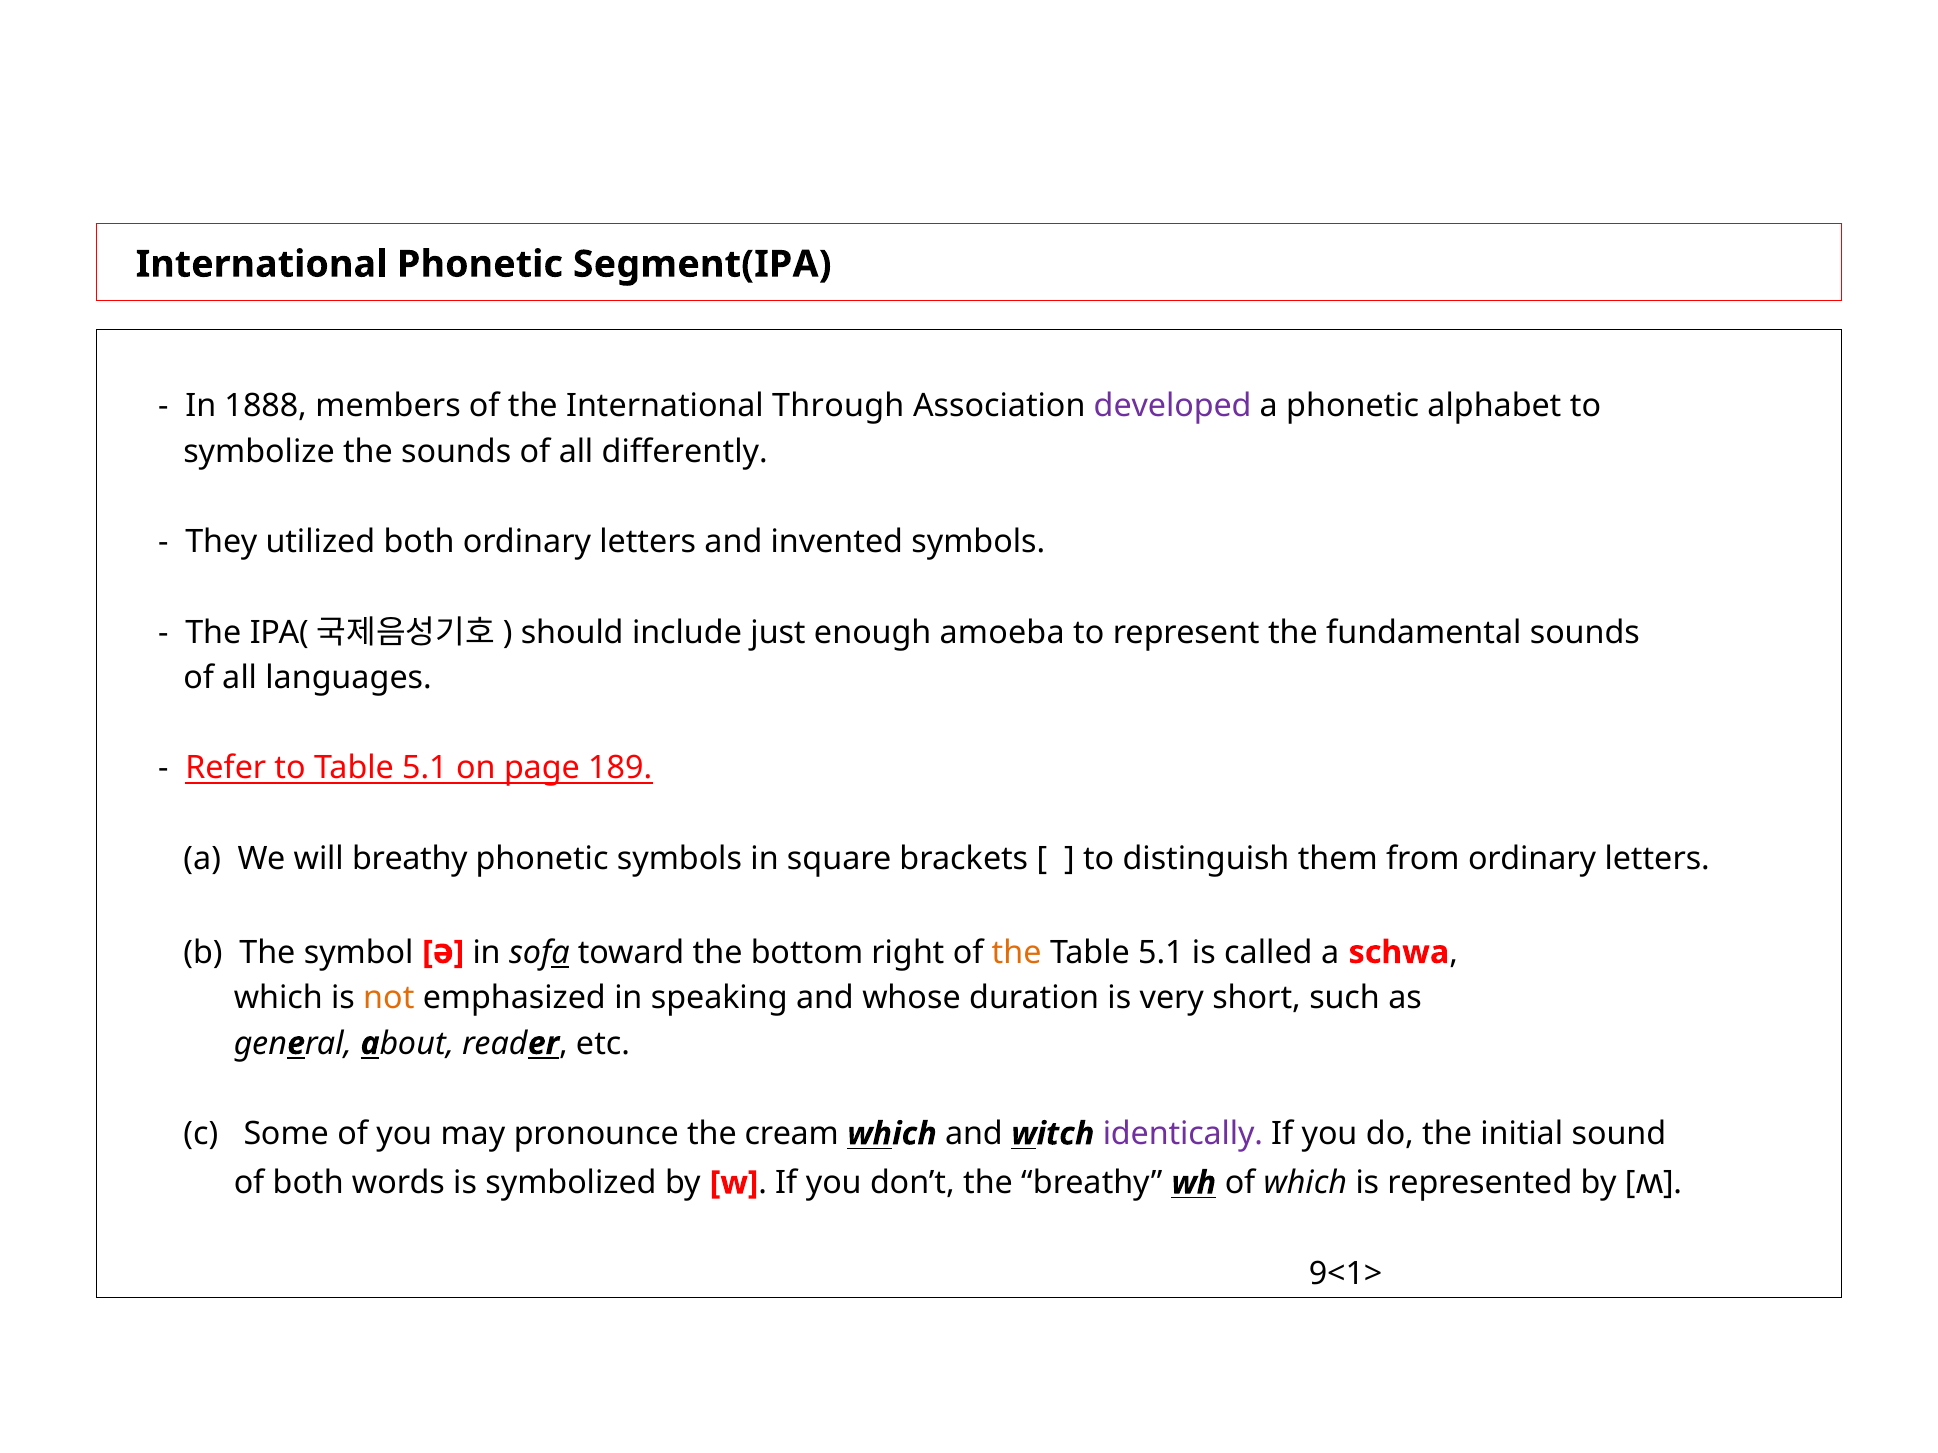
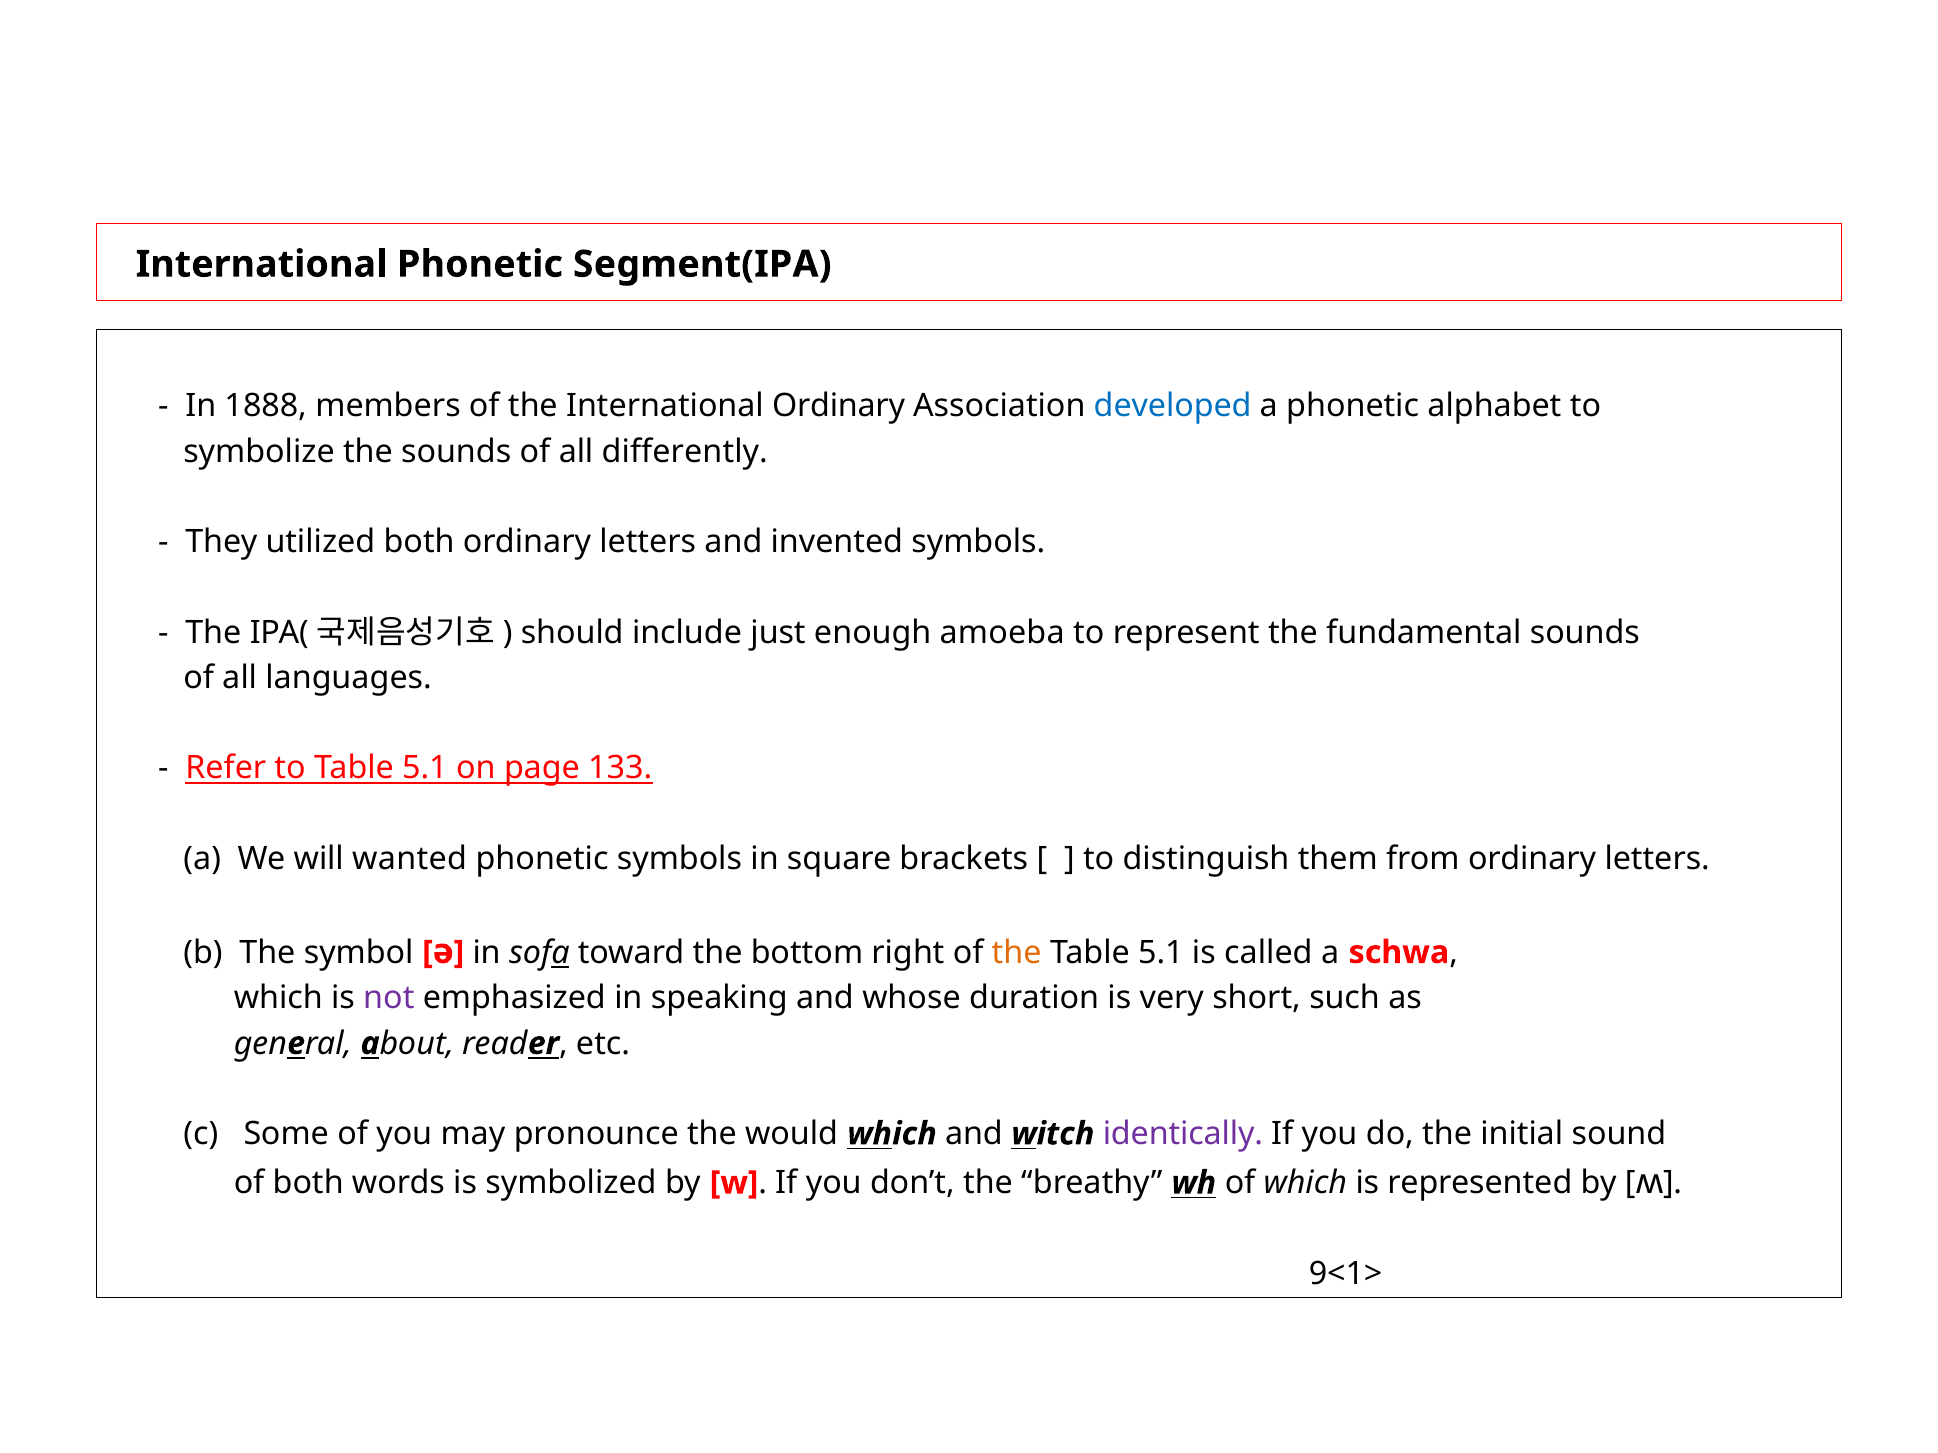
International Through: Through -> Ordinary
developed colour: purple -> blue
189: 189 -> 133
will breathy: breathy -> wanted
not colour: orange -> purple
cream: cream -> would
